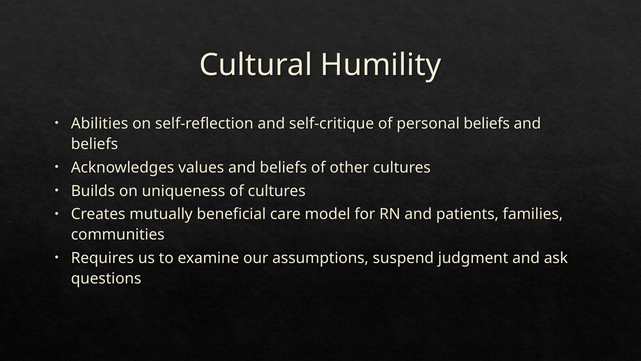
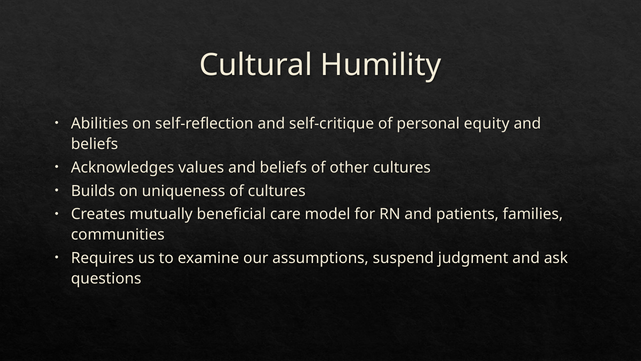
personal beliefs: beliefs -> equity
